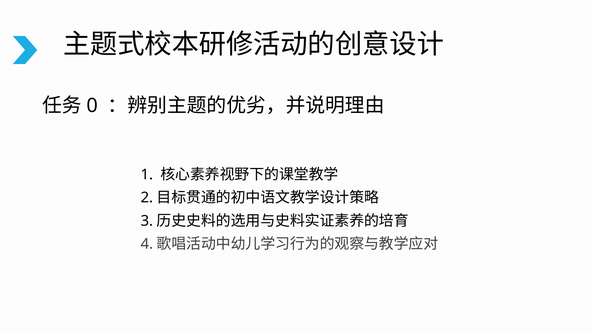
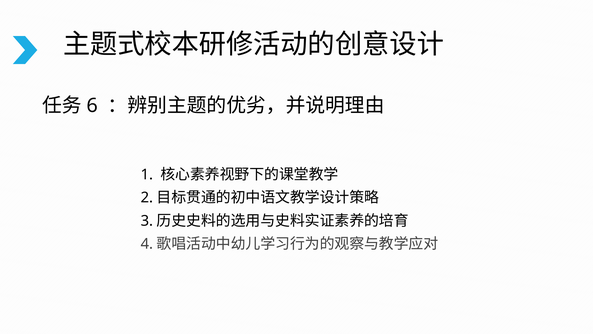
0: 0 -> 6
